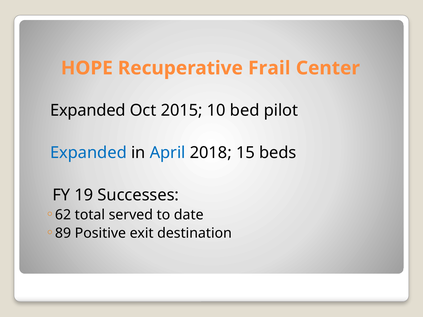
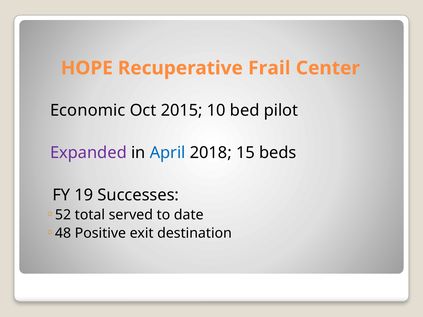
Expanded at (88, 110): Expanded -> Economic
Expanded at (88, 153) colour: blue -> purple
62: 62 -> 52
89: 89 -> 48
